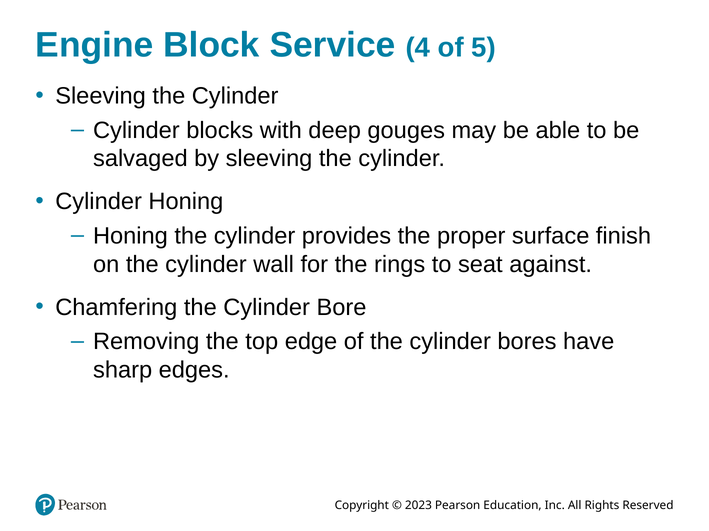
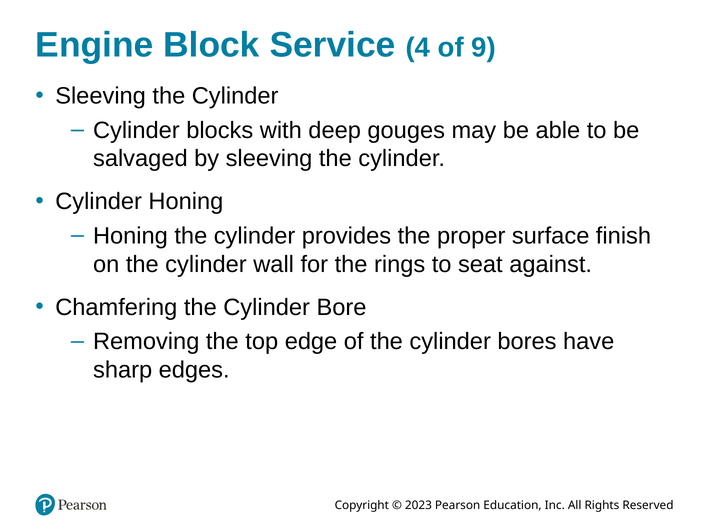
5: 5 -> 9
